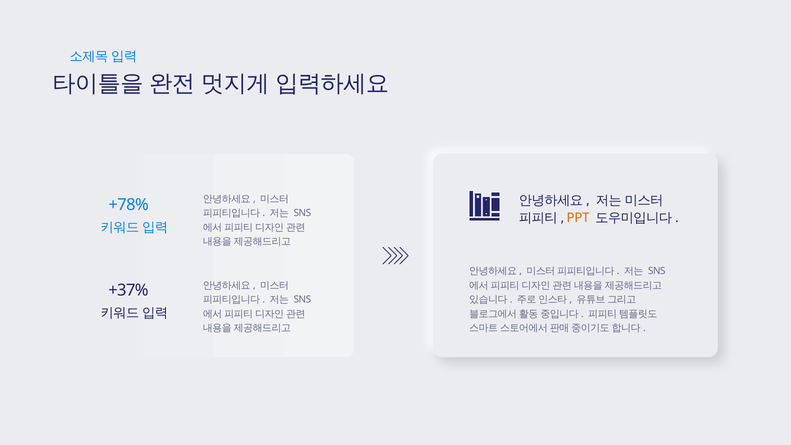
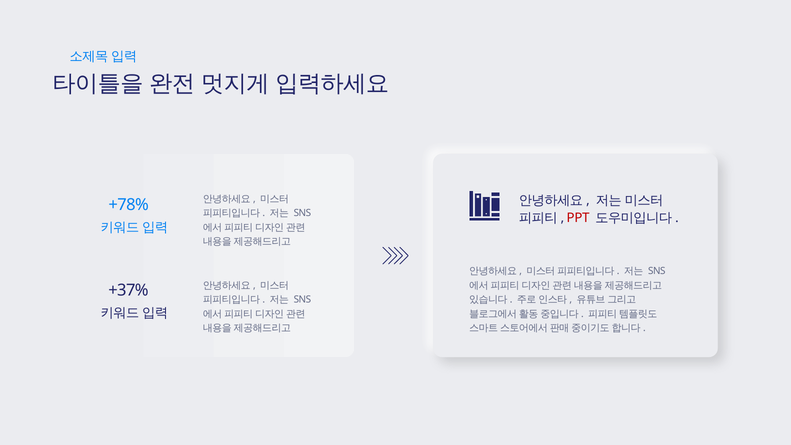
PPT colour: orange -> red
